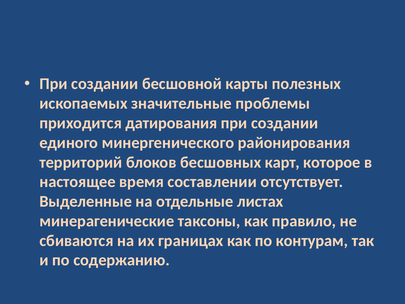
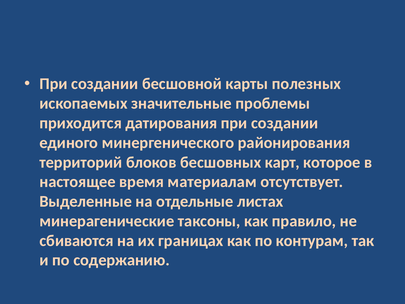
составлении: составлении -> материалам
